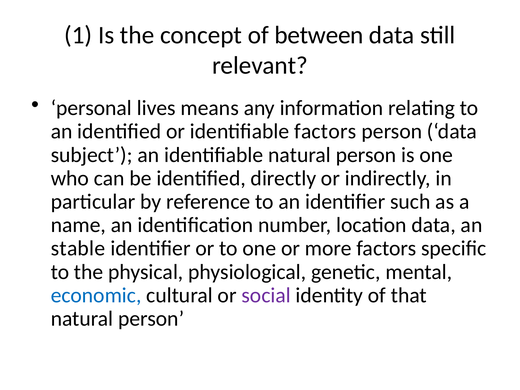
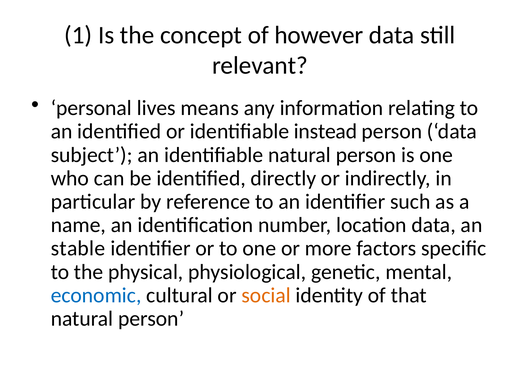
between: between -> however
identifiable factors: factors -> instead
social colour: purple -> orange
